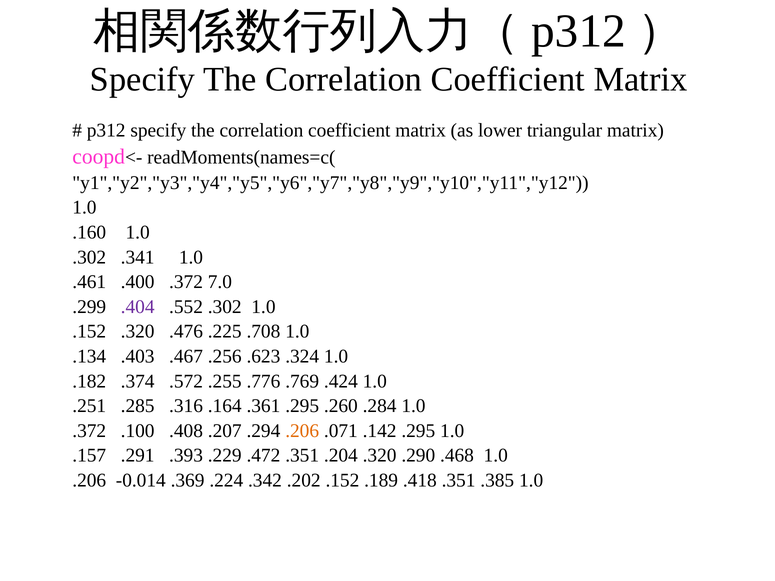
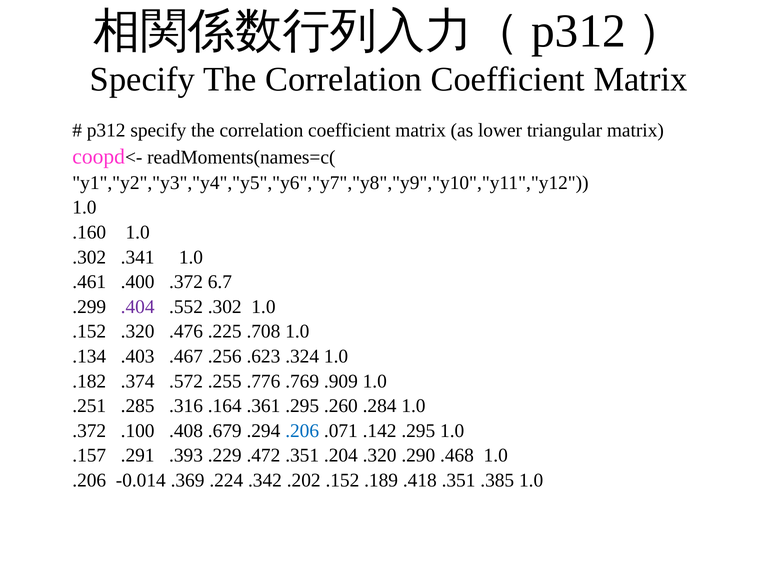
7.0: 7.0 -> 6.7
.424: .424 -> .909
.207: .207 -> .679
.206 at (302, 431) colour: orange -> blue
